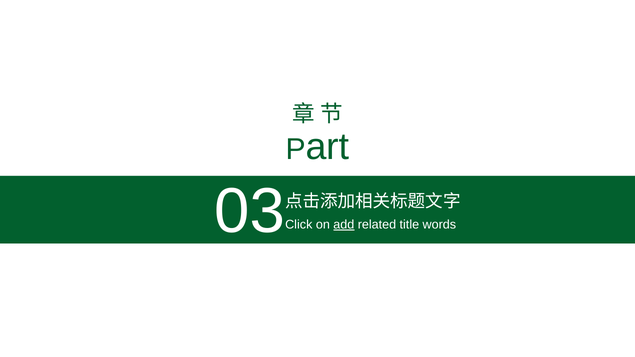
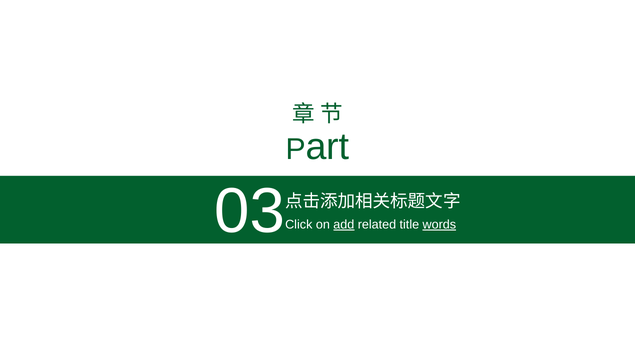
words underline: none -> present
